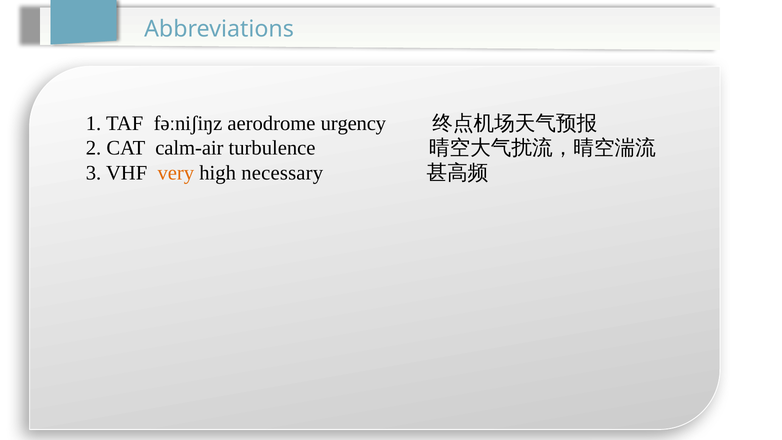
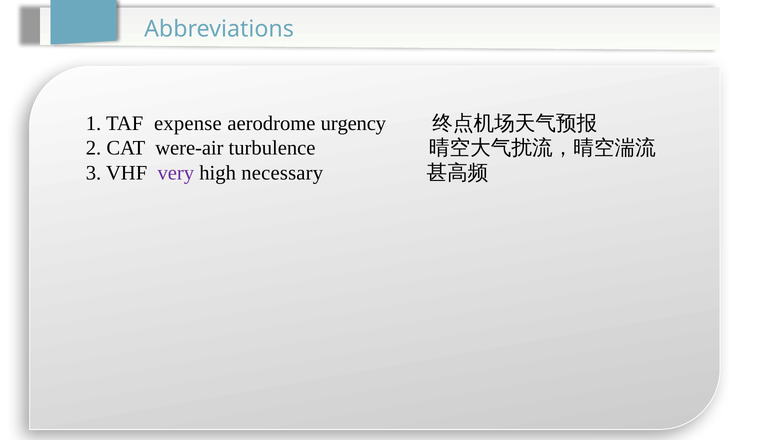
fəːniʃiŋz: fəːniʃiŋz -> expense
calm-air: calm-air -> were-air
very colour: orange -> purple
